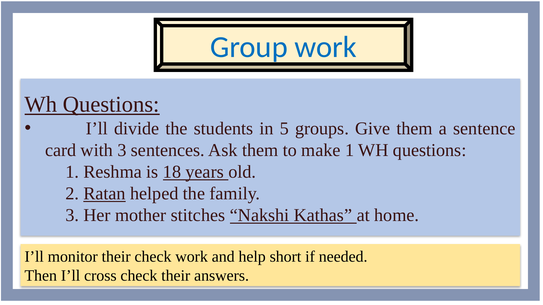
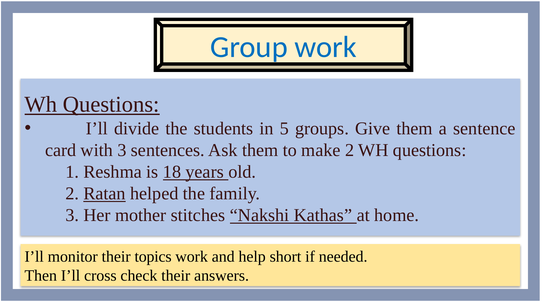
make 1: 1 -> 2
their check: check -> topics
